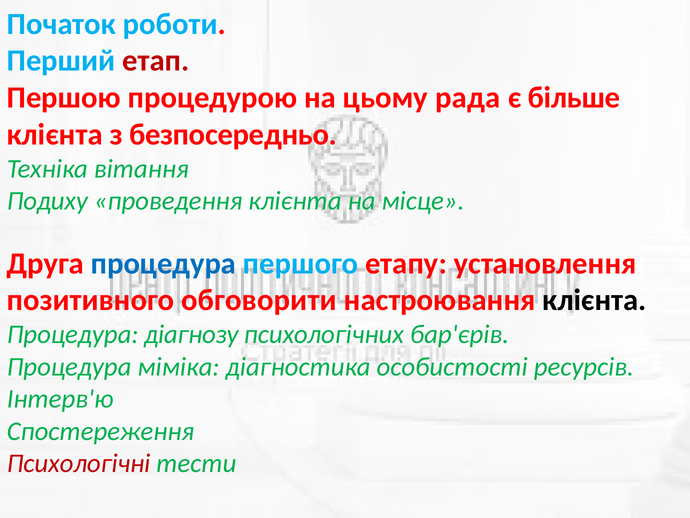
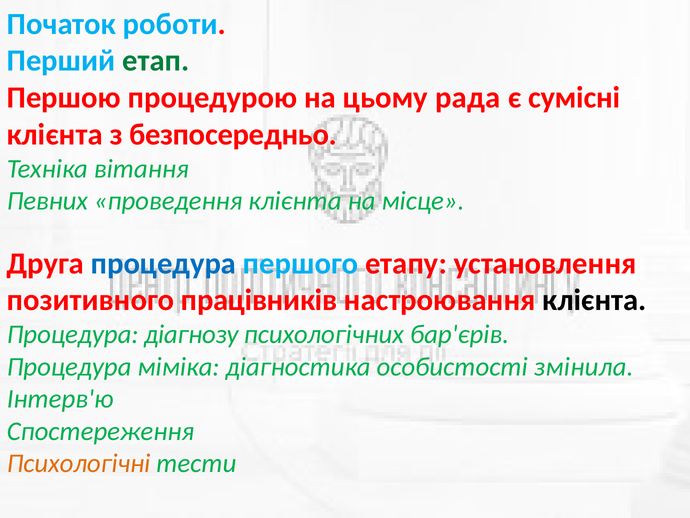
етап colour: red -> green
більше: більше -> сумісні
Подиху: Подиху -> Певних
обговорити: обговорити -> працівників
ресурсів: ресурсів -> змінила
Психологічні colour: red -> orange
